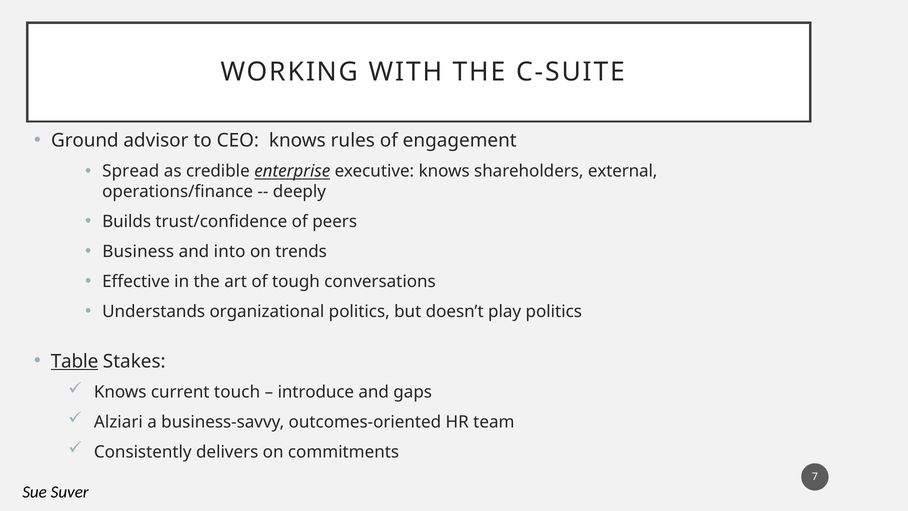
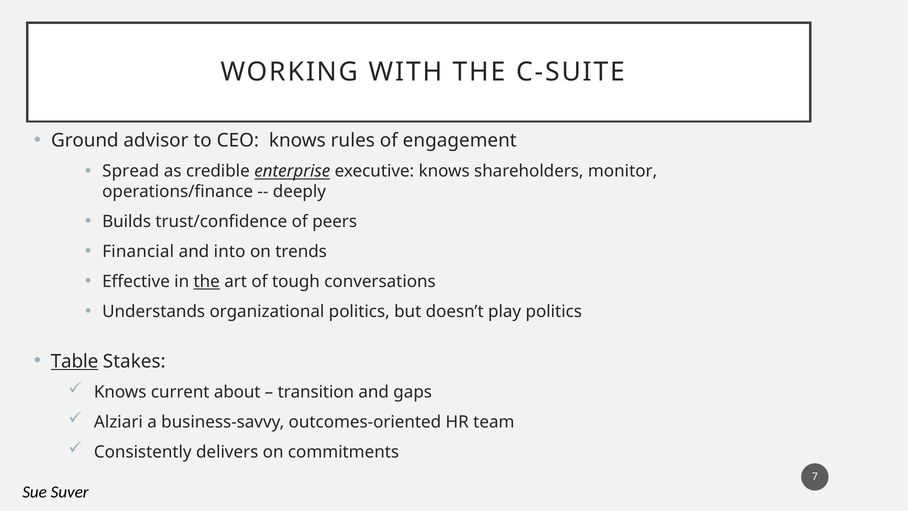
external: external -> monitor
Business: Business -> Financial
the at (207, 281) underline: none -> present
touch: touch -> about
introduce: introduce -> transition
